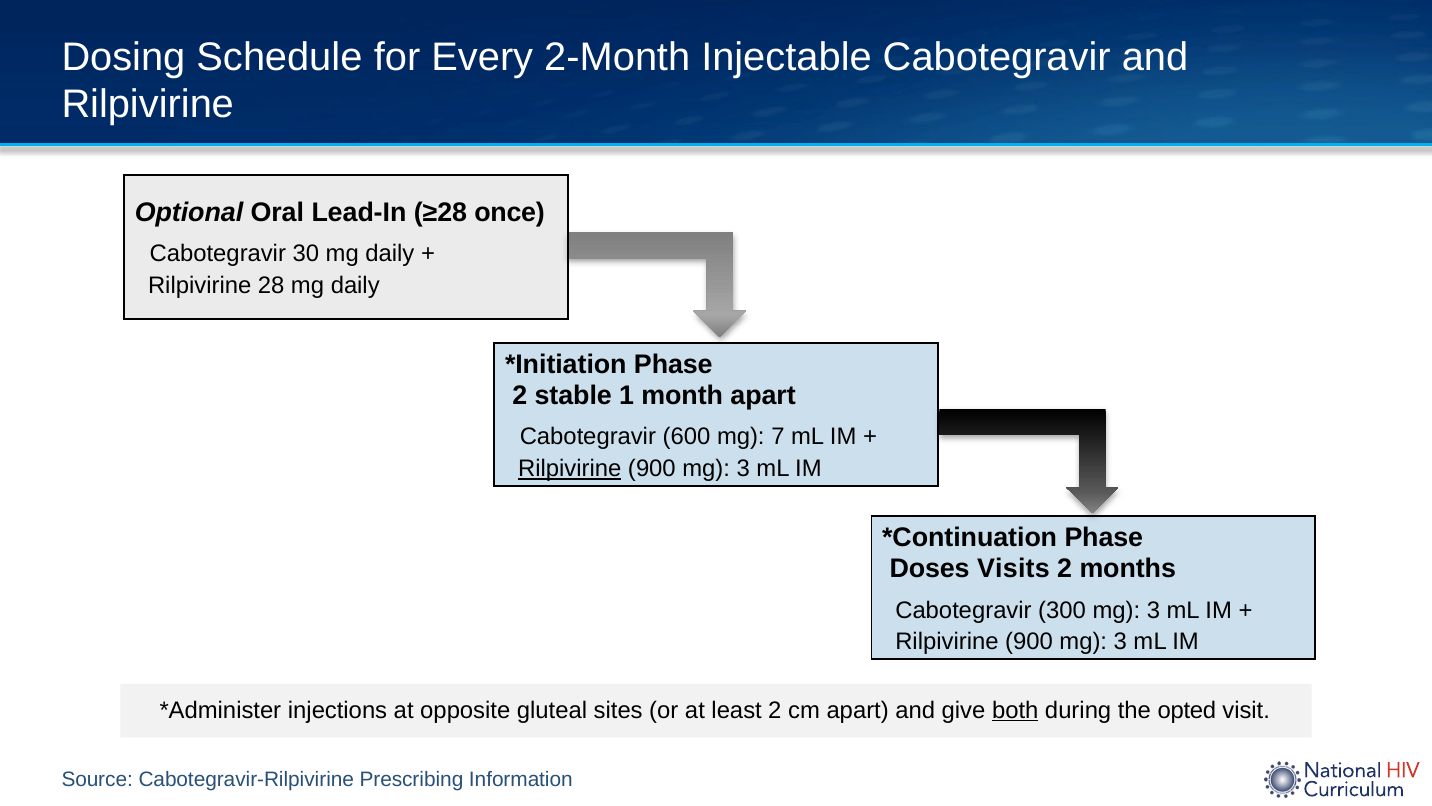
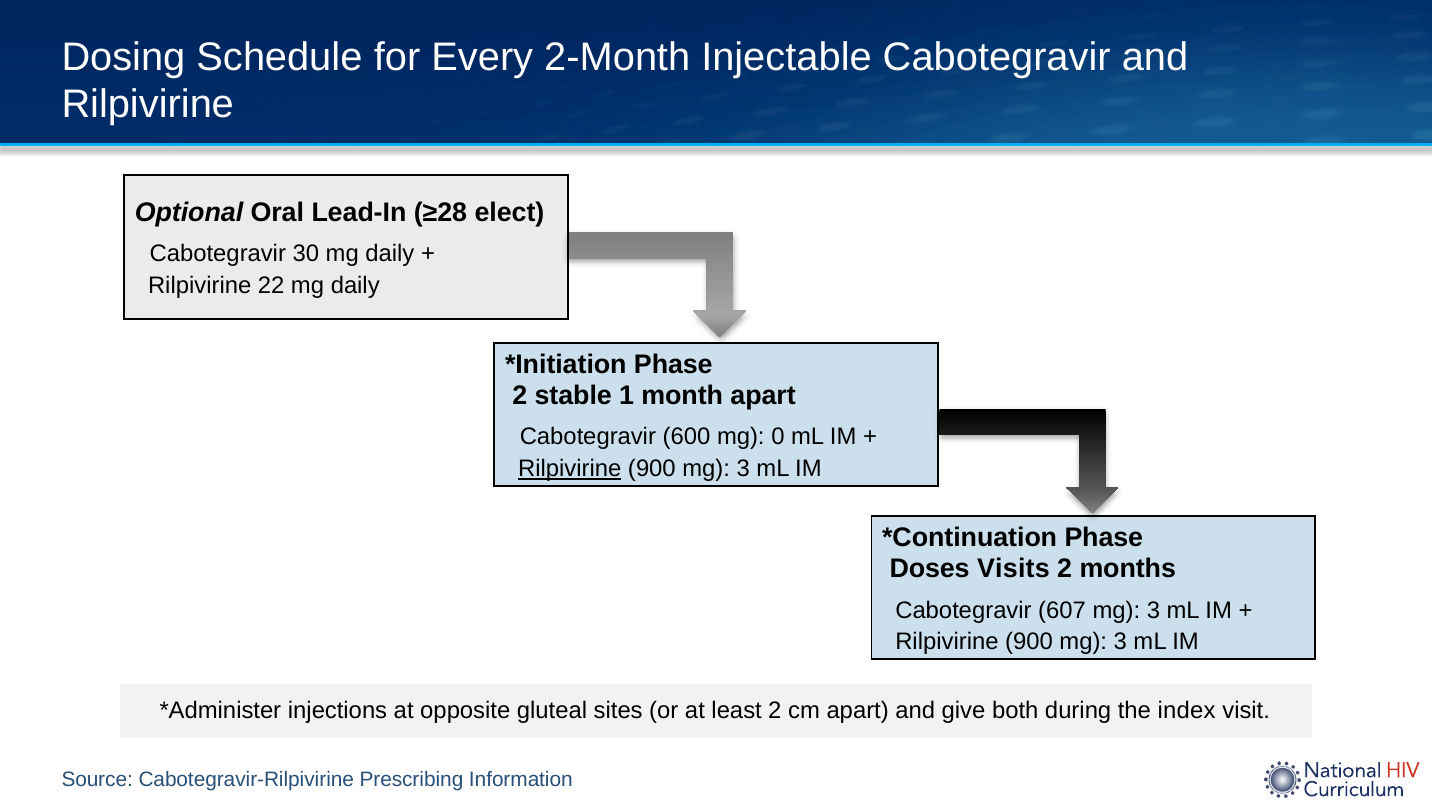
once: once -> elect
28: 28 -> 22
7: 7 -> 0
300: 300 -> 607
both underline: present -> none
opted: opted -> index
